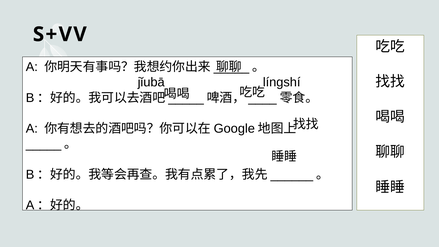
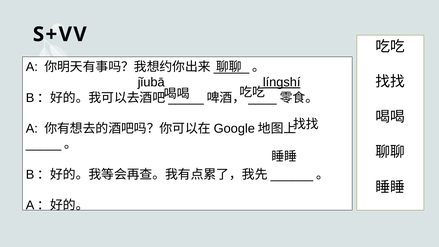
língshí underline: none -> present
